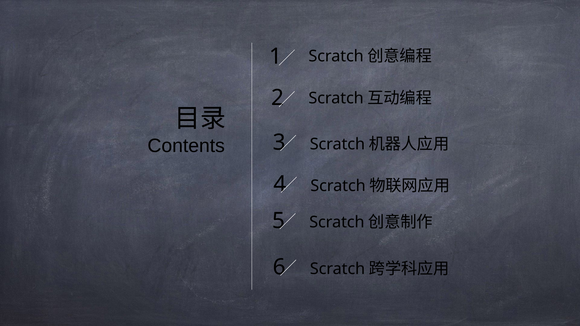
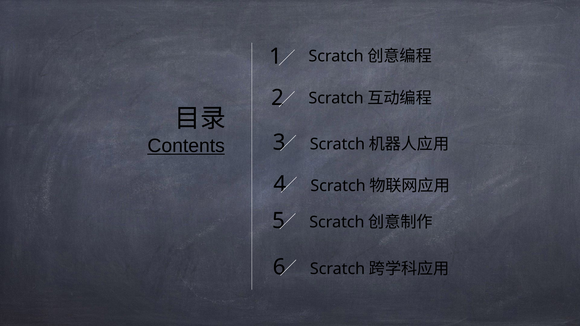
Contents underline: none -> present
